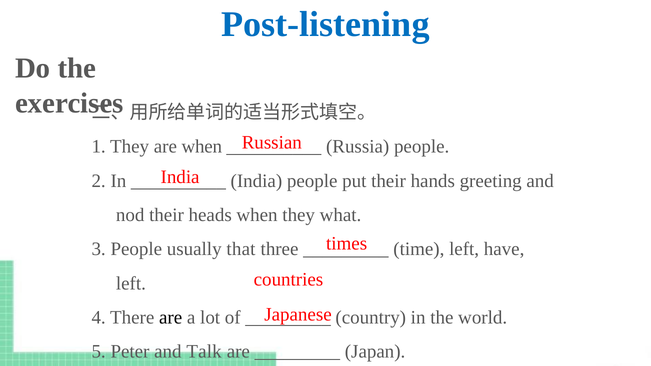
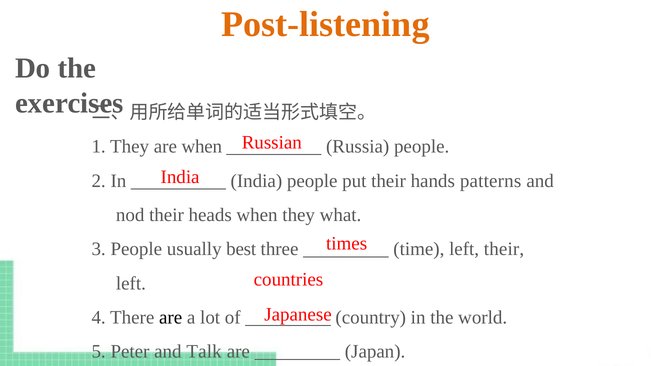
Post-listening colour: blue -> orange
greeting: greeting -> patterns
that: that -> best
left have: have -> their
